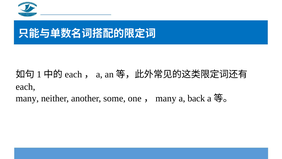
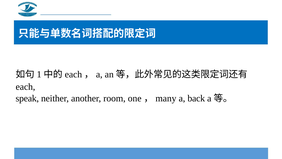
many at (27, 98): many -> speak
some: some -> room
